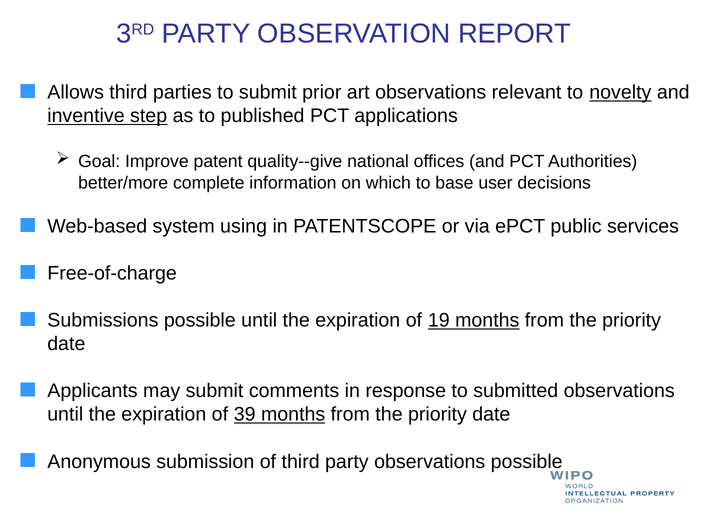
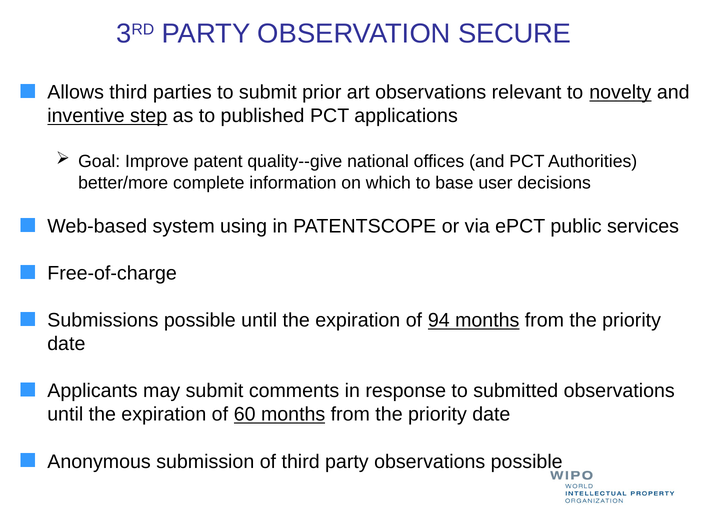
REPORT: REPORT -> SECURE
19: 19 -> 94
39: 39 -> 60
